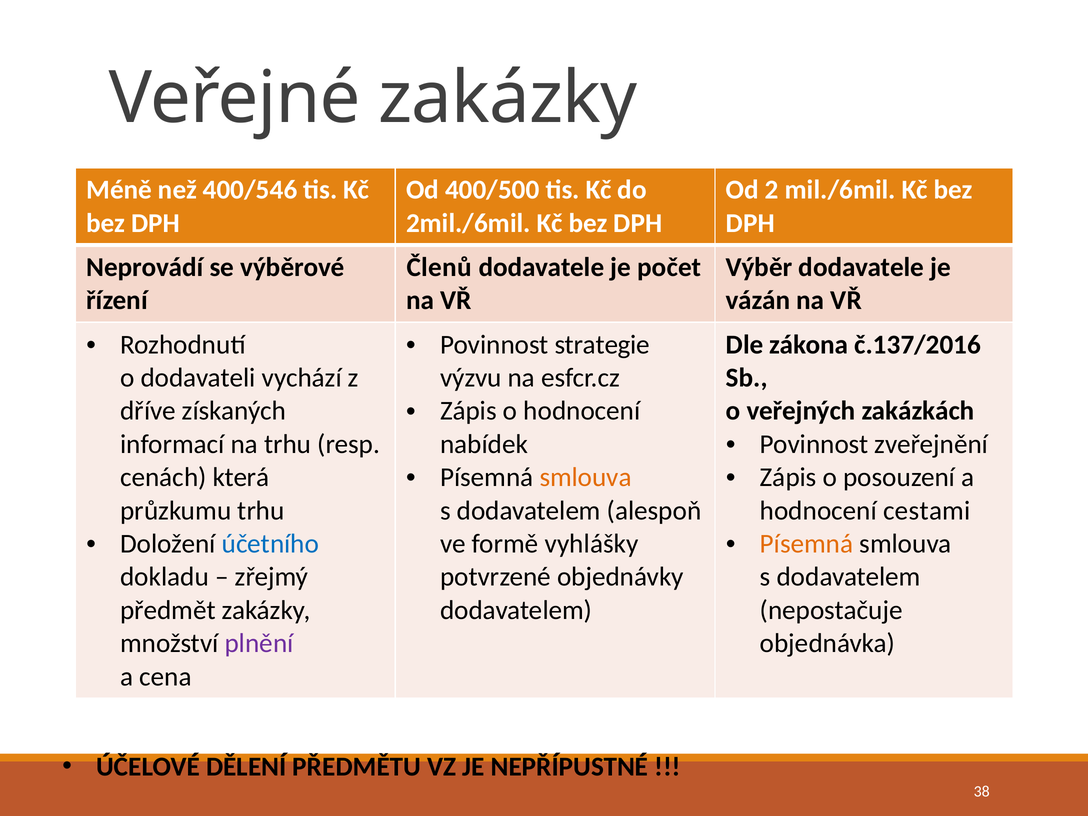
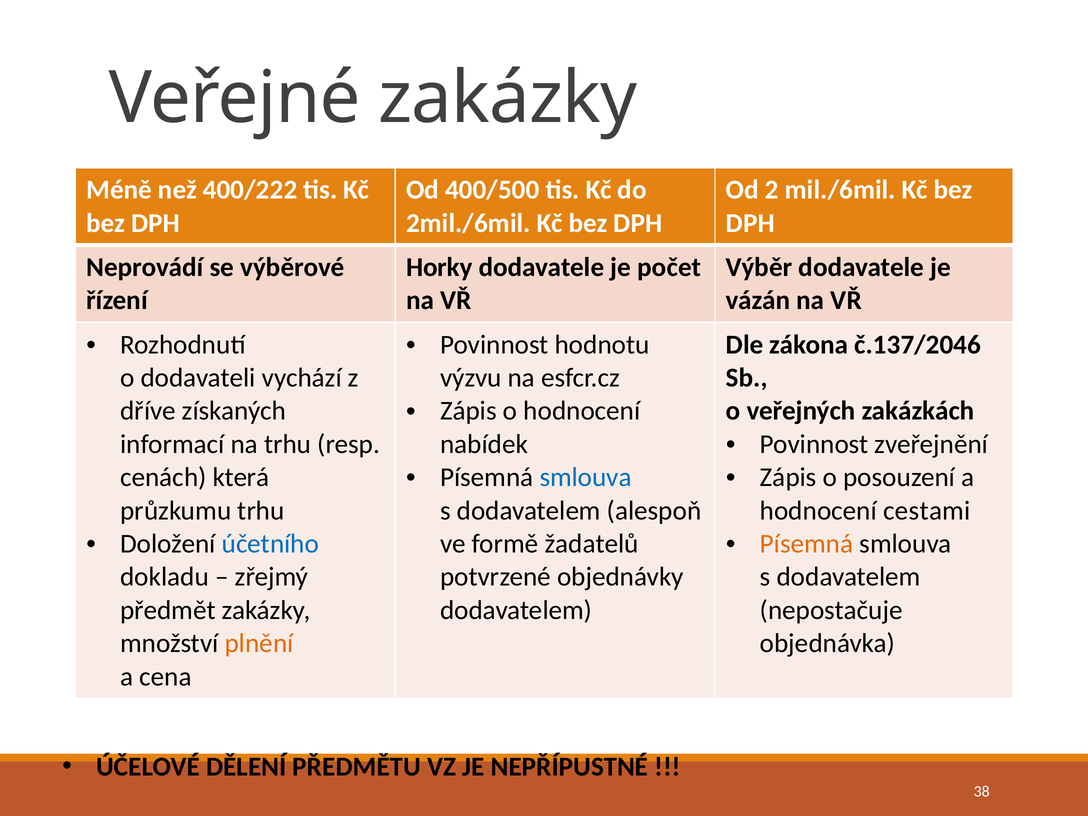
400/546: 400/546 -> 400/222
Členů: Členů -> Horky
strategie: strategie -> hodnotu
č.137/2016: č.137/2016 -> č.137/2046
smlouva at (586, 477) colour: orange -> blue
vyhlášky: vyhlášky -> žadatelů
plnění colour: purple -> orange
